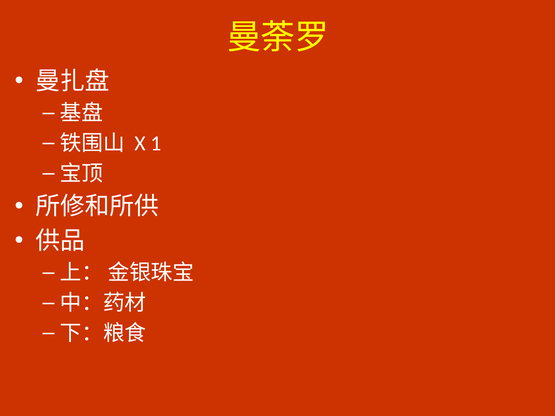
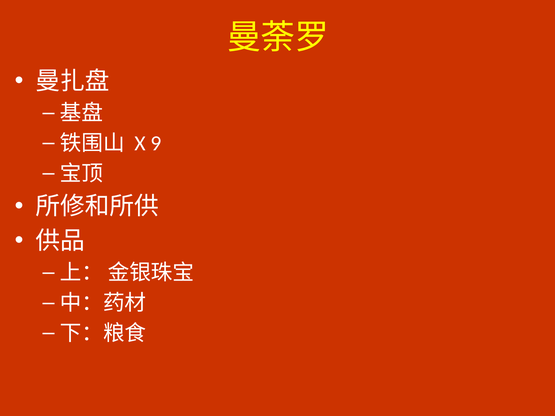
1: 1 -> 9
